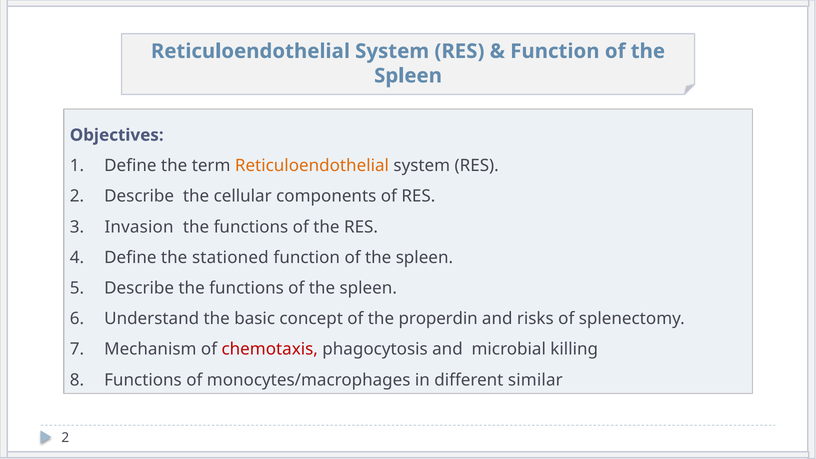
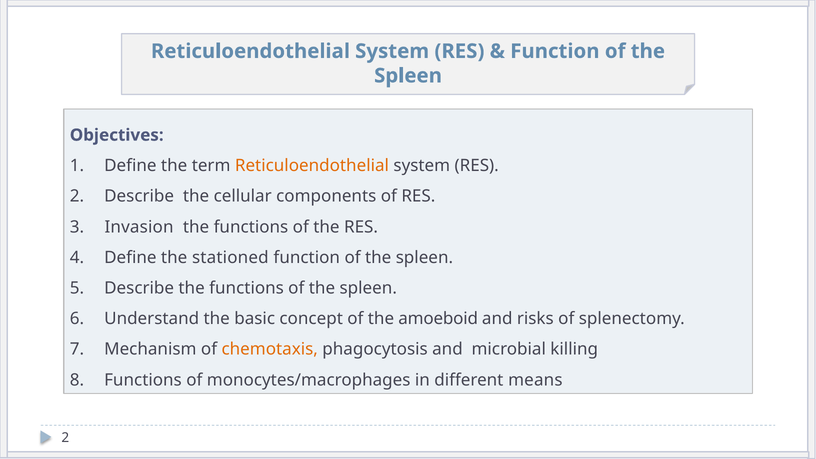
properdin: properdin -> amoeboid
chemotaxis colour: red -> orange
similar: similar -> means
